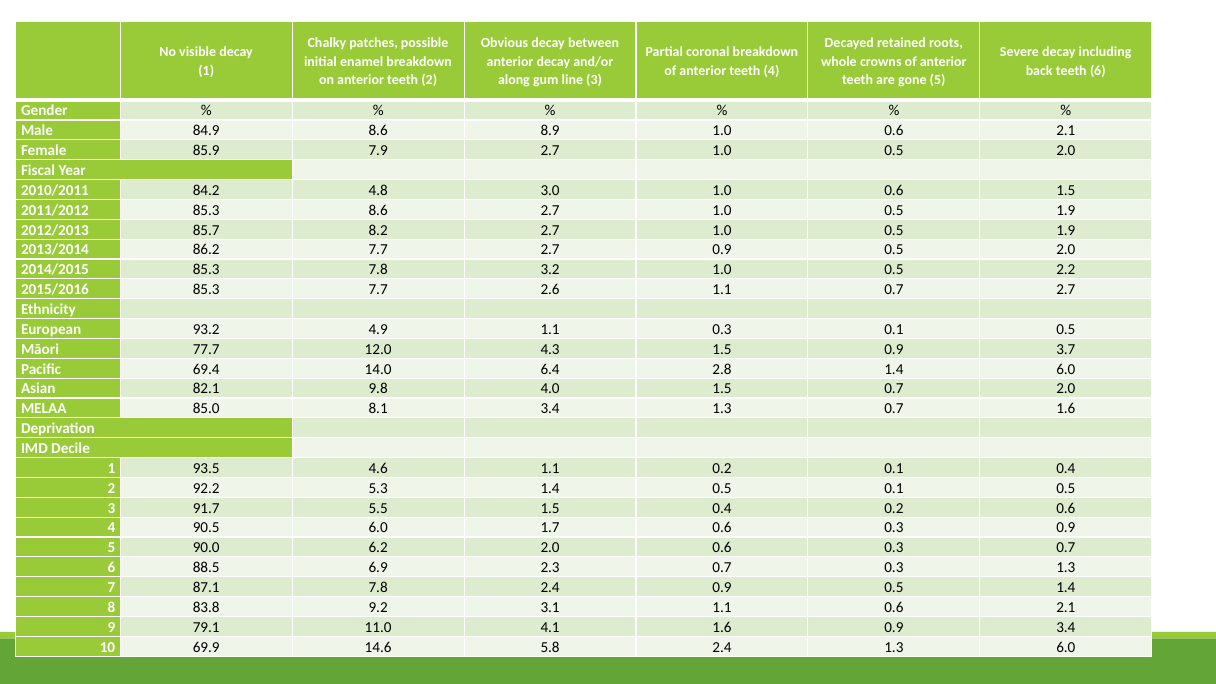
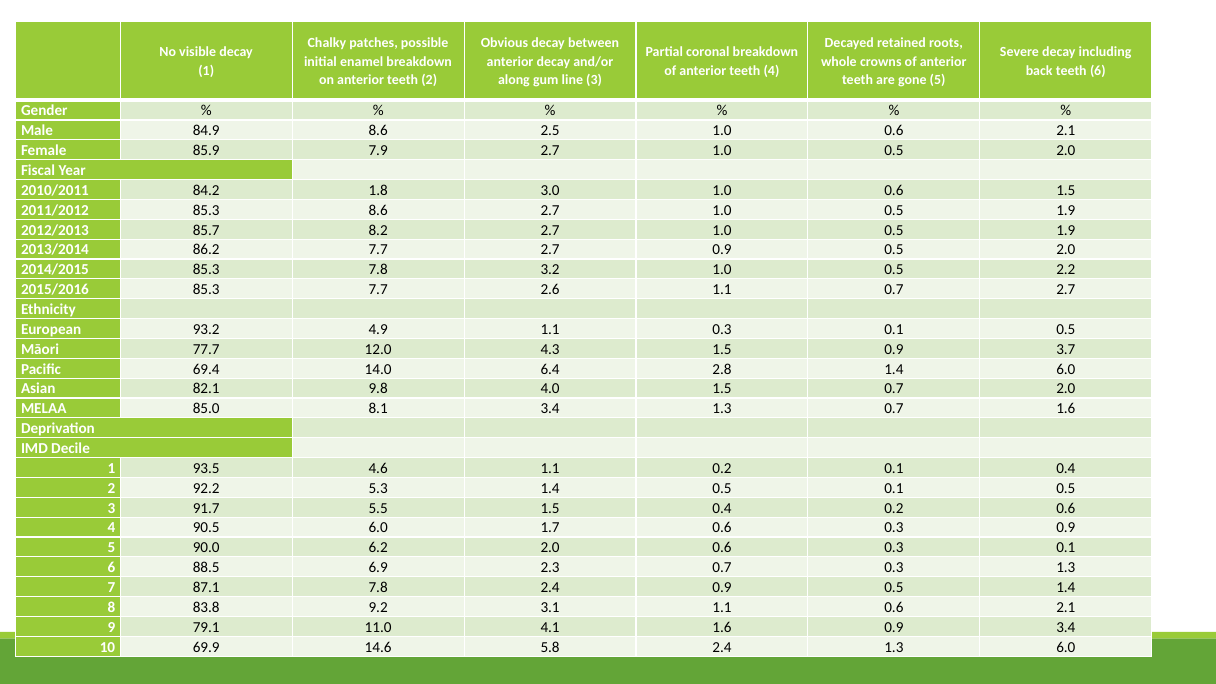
8.9: 8.9 -> 2.5
4.8: 4.8 -> 1.8
0.6 0.3 0.7: 0.7 -> 0.1
